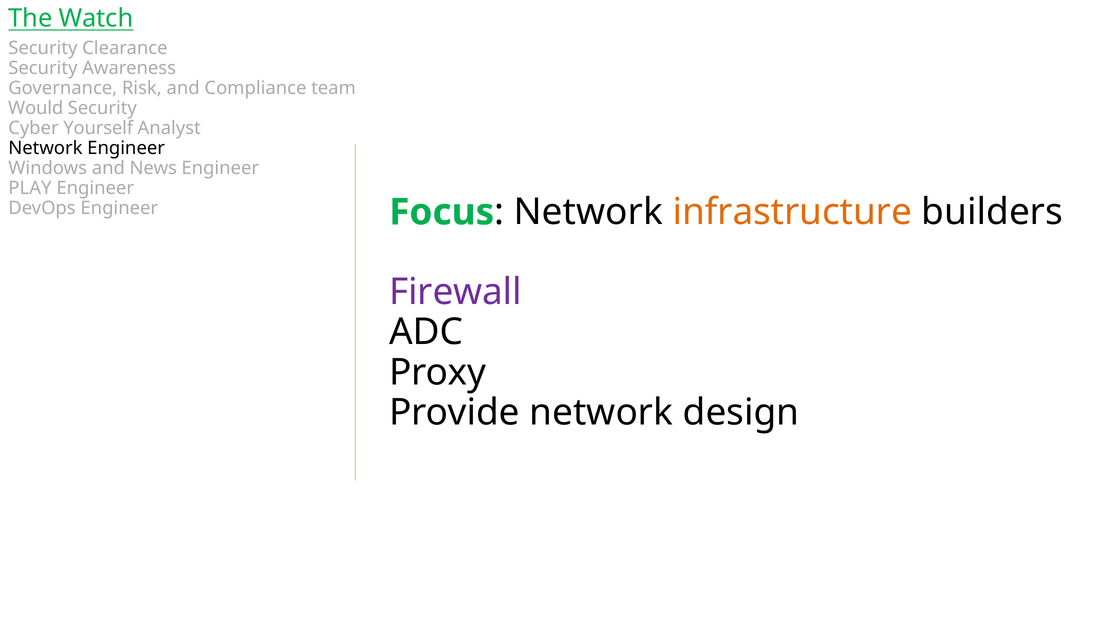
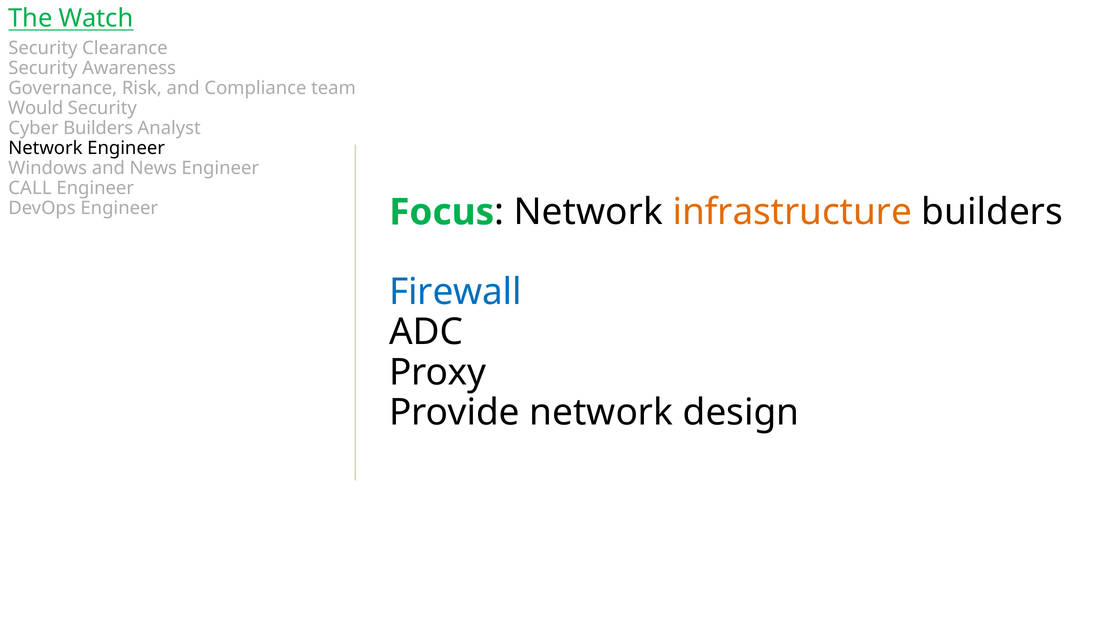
Cyber Yourself: Yourself -> Builders
PLAY: PLAY -> CALL
Firewall colour: purple -> blue
